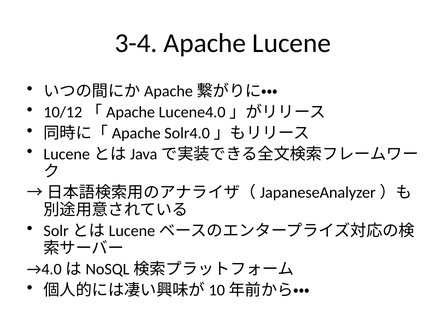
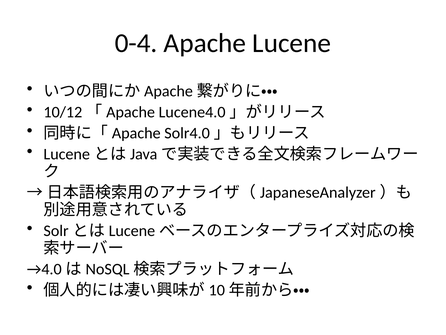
3-4: 3-4 -> 0-4
